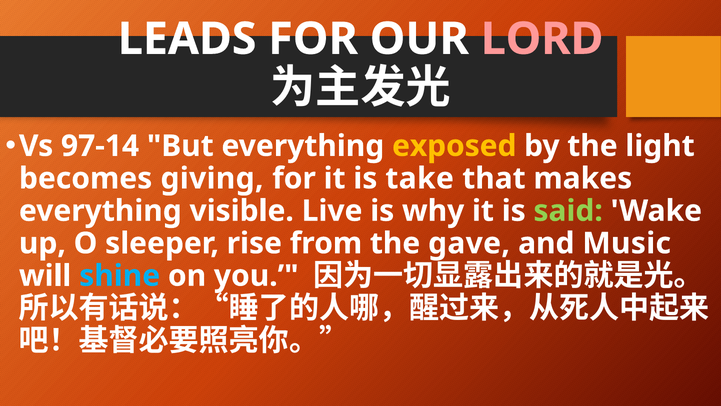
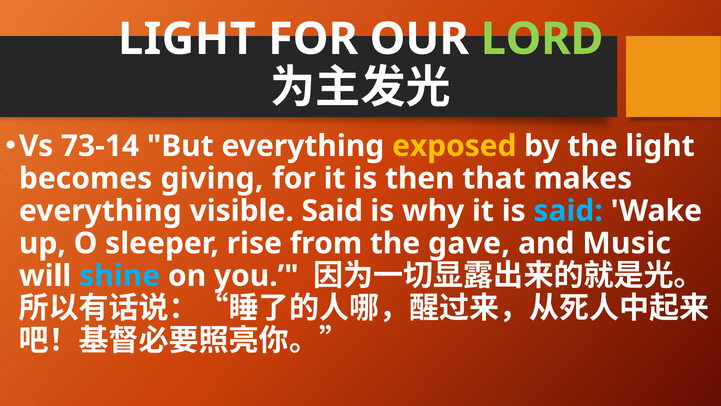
LEADS at (187, 39): LEADS -> LIGHT
LORD colour: pink -> light green
97-14: 97-14 -> 73-14
take: take -> then
visible Live: Live -> Said
said at (568, 211) colour: light green -> light blue
